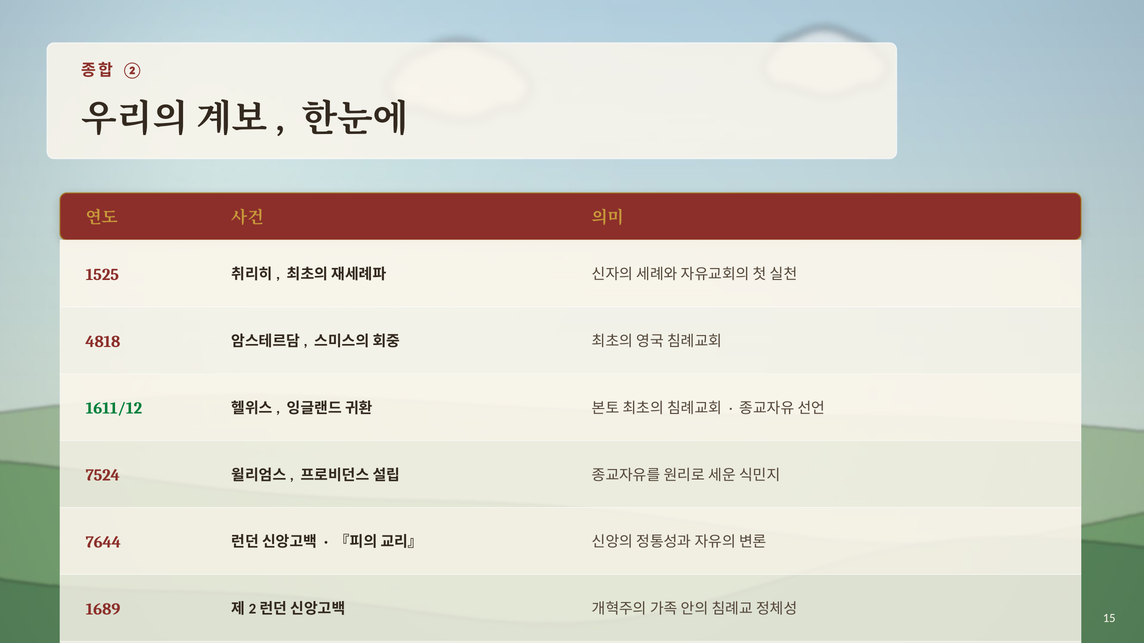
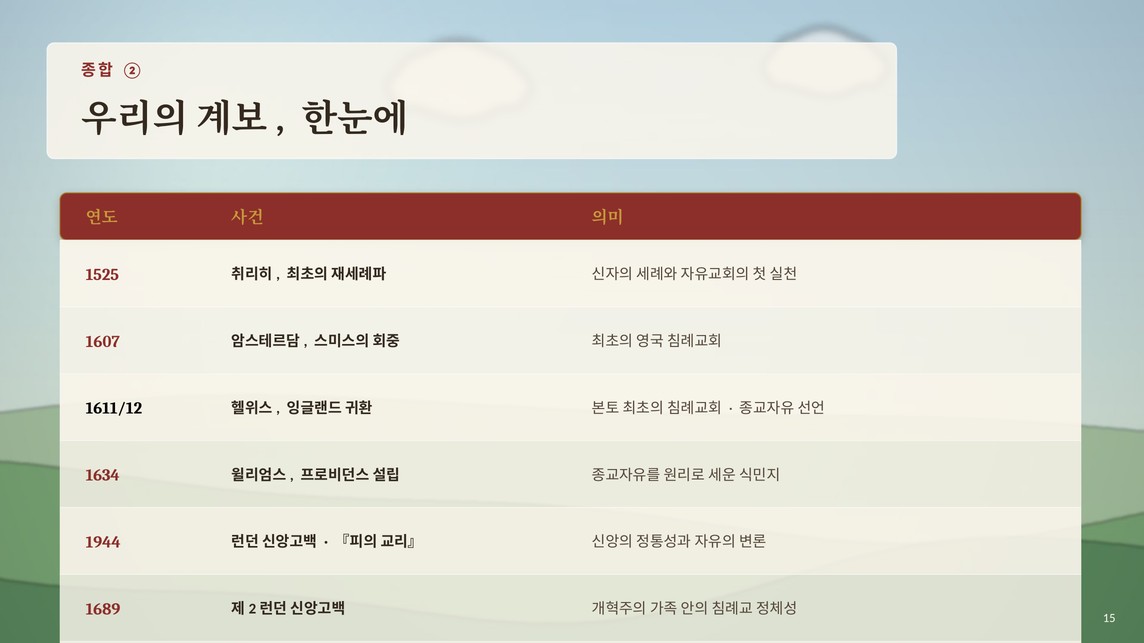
4818: 4818 -> 1607
1611/12 colour: green -> black
7524: 7524 -> 1634
7644: 7644 -> 1944
